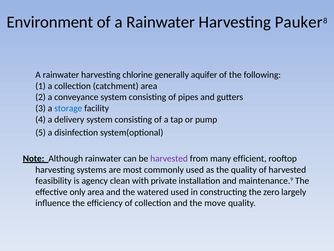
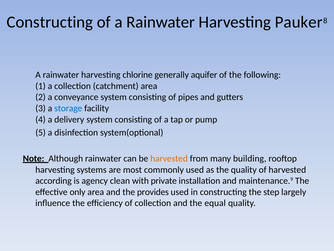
Environment at (50, 22): Environment -> Constructing
harvested at (169, 158) colour: purple -> orange
efficient: efficient -> building
feasibility: feasibility -> according
watered: watered -> provides
zero: zero -> step
move: move -> equal
